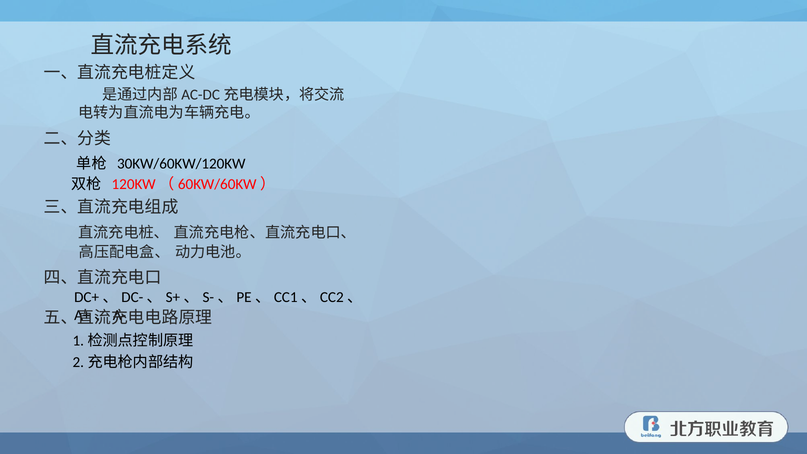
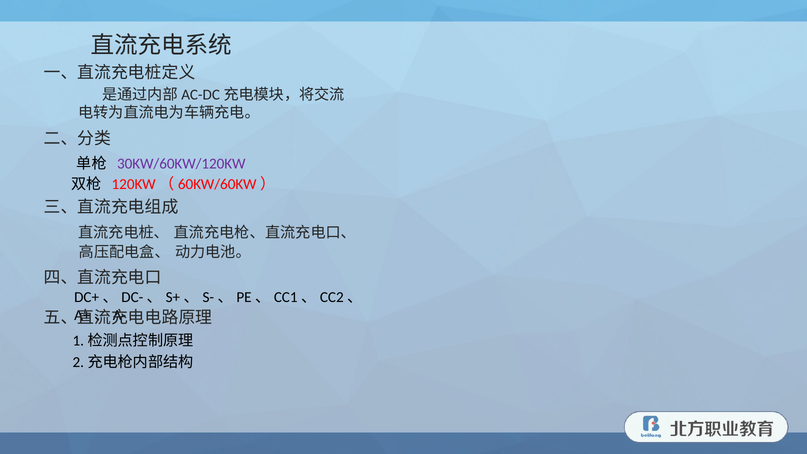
30KW/60KW/120KW colour: black -> purple
